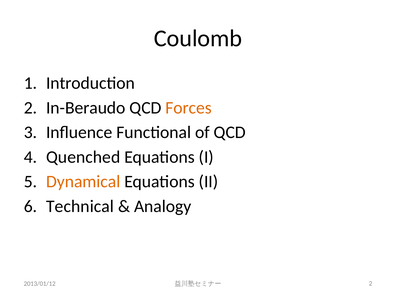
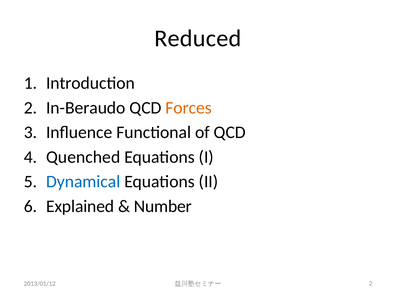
Coulomb: Coulomb -> Reduced
Dynamical colour: orange -> blue
Technical: Technical -> Explained
Analogy: Analogy -> Number
